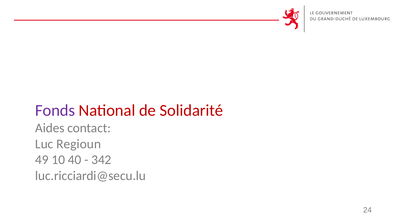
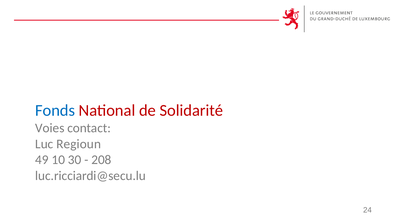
Fonds colour: purple -> blue
Aides: Aides -> Voies
40: 40 -> 30
342: 342 -> 208
